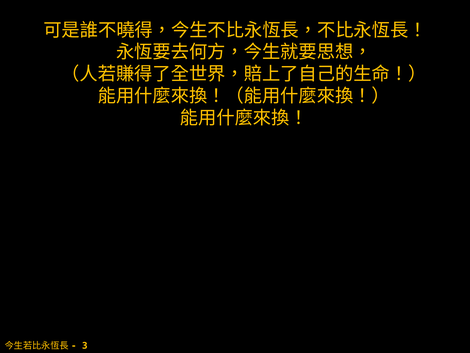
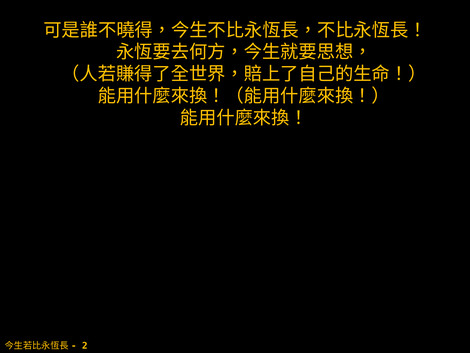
3: 3 -> 2
